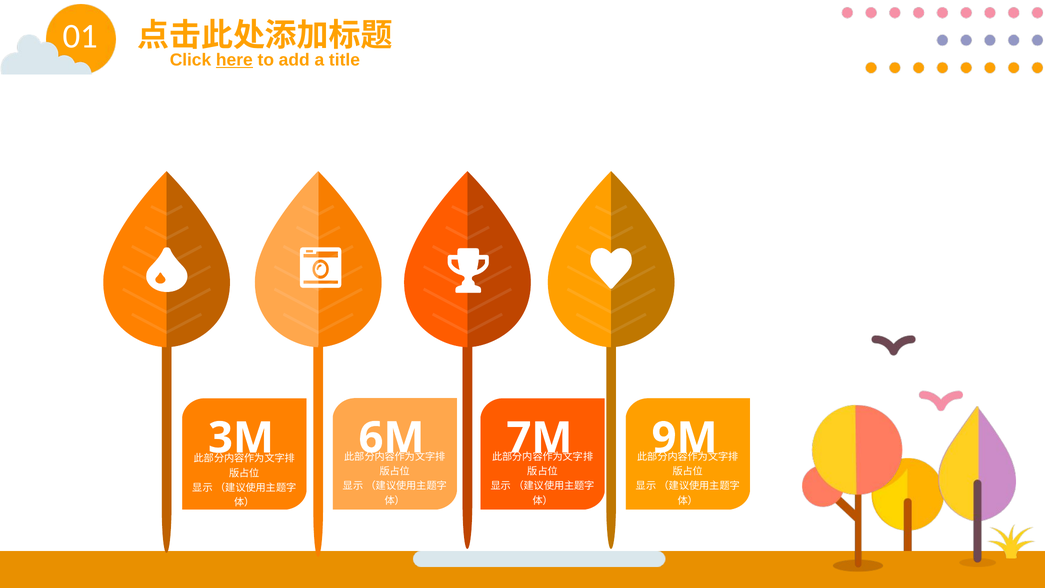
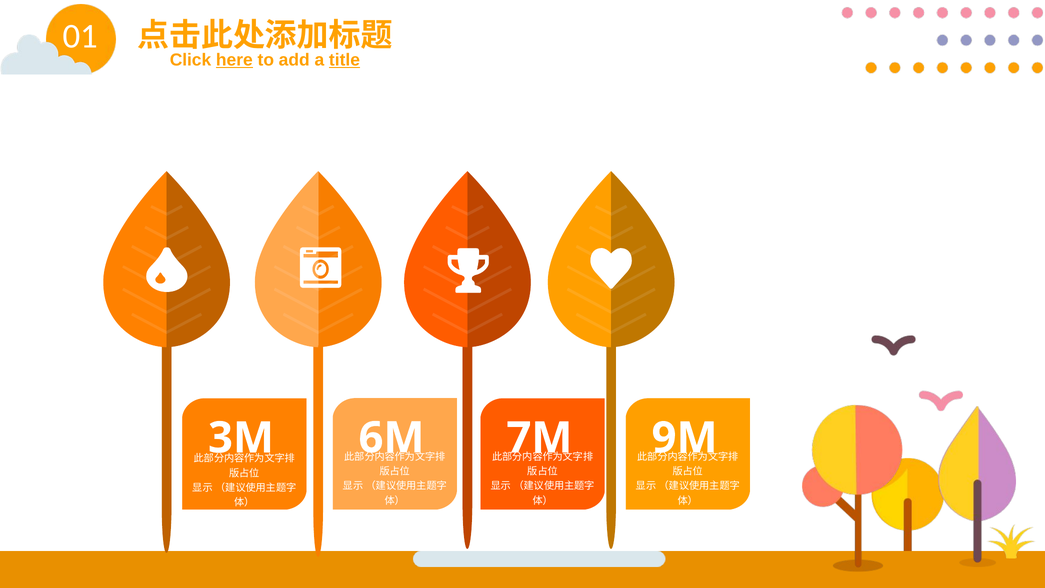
title underline: none -> present
